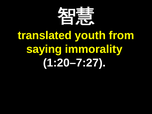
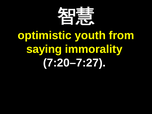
translated: translated -> optimistic
1:20–7:27: 1:20–7:27 -> 7:20–7:27
